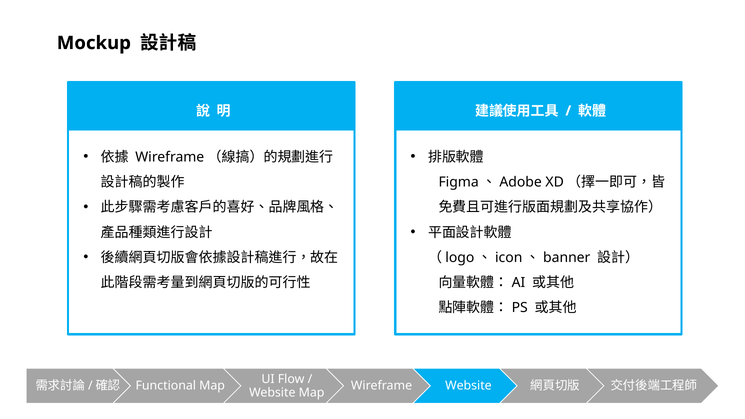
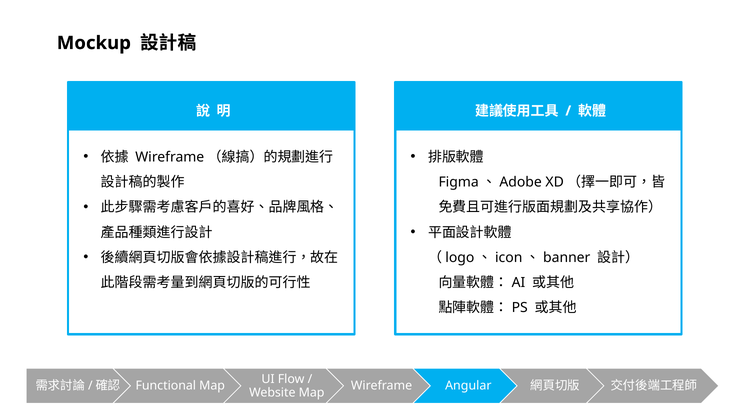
Website at (468, 386): Website -> Angular
